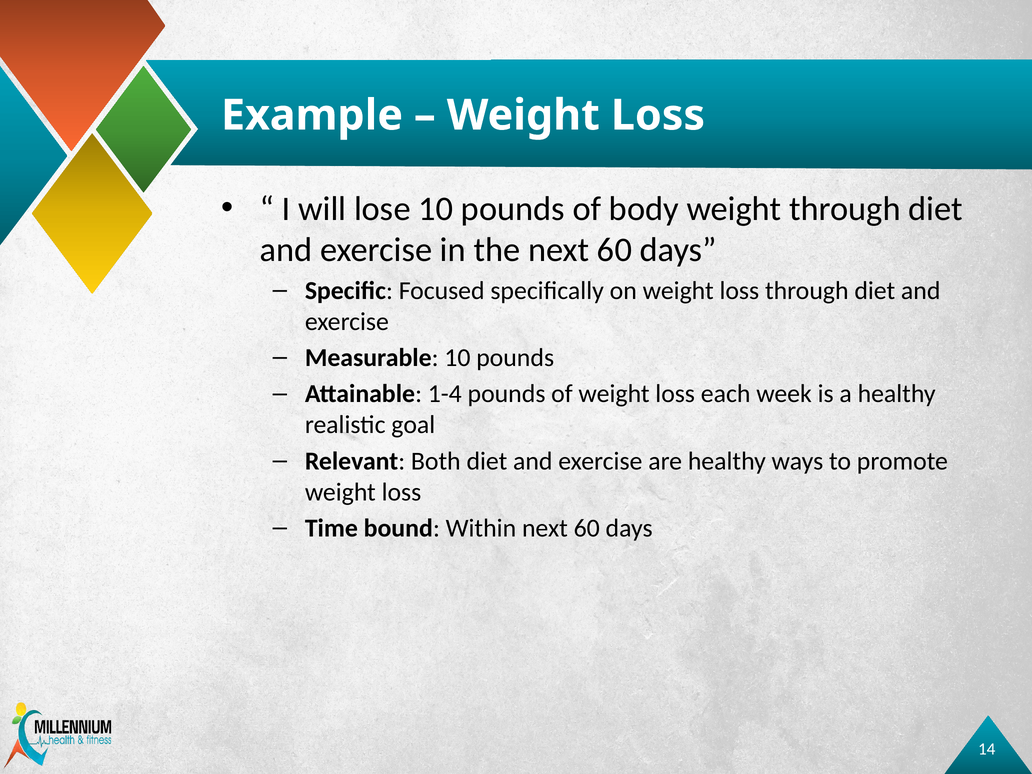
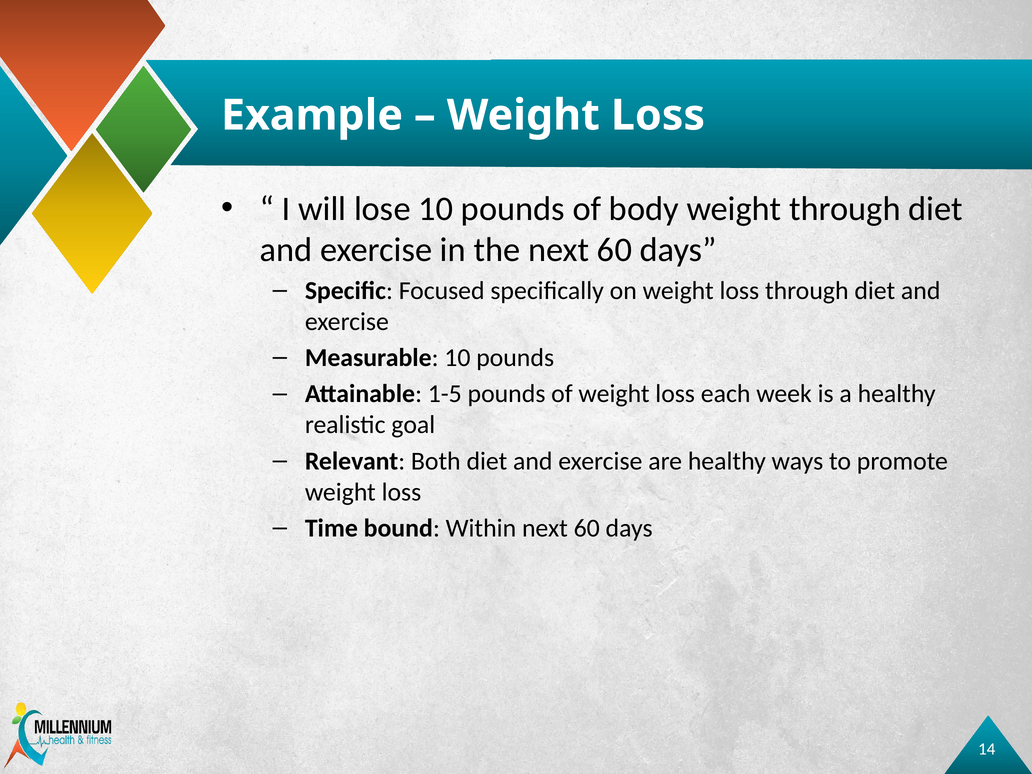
1-4: 1-4 -> 1-5
